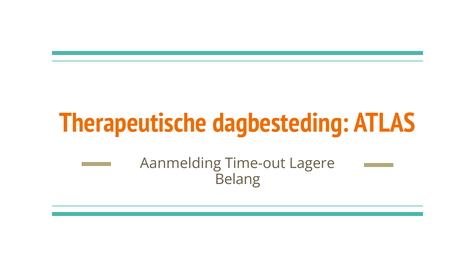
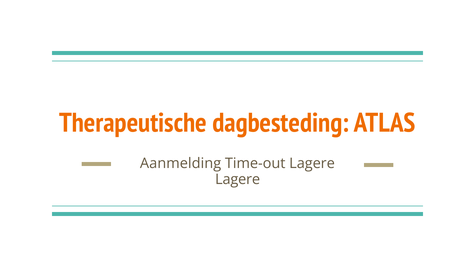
Belang at (238, 179): Belang -> Lagere
